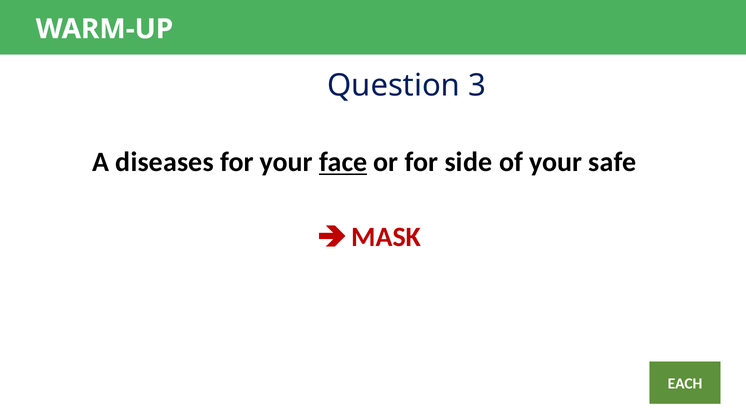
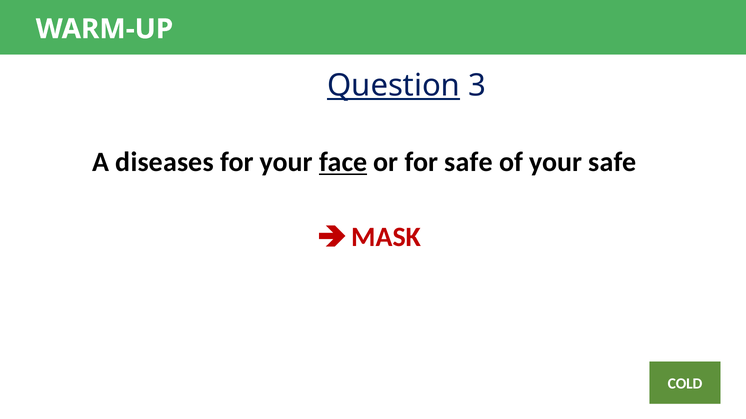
Question underline: none -> present
for side: side -> safe
EACH: EACH -> COLD
